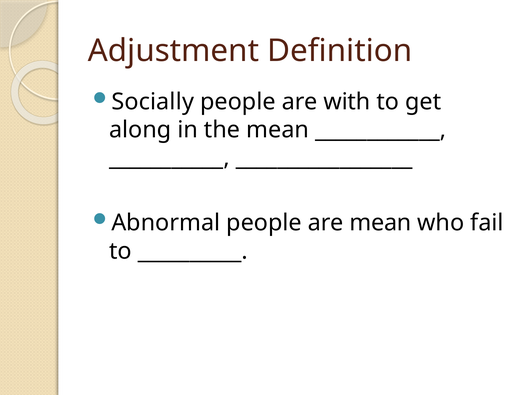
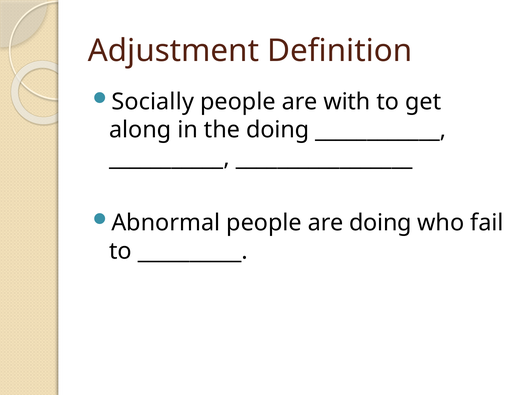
the mean: mean -> doing
are mean: mean -> doing
